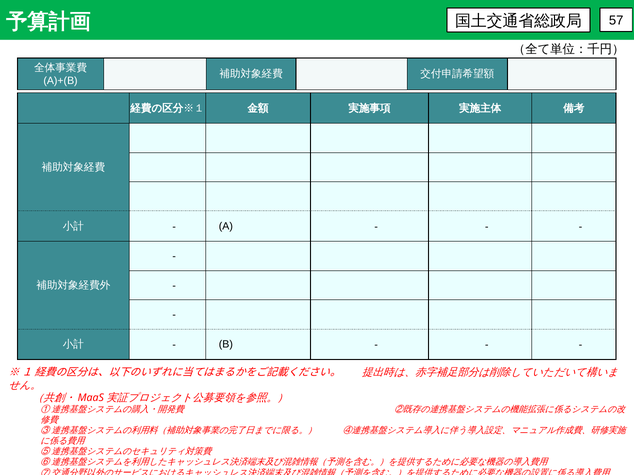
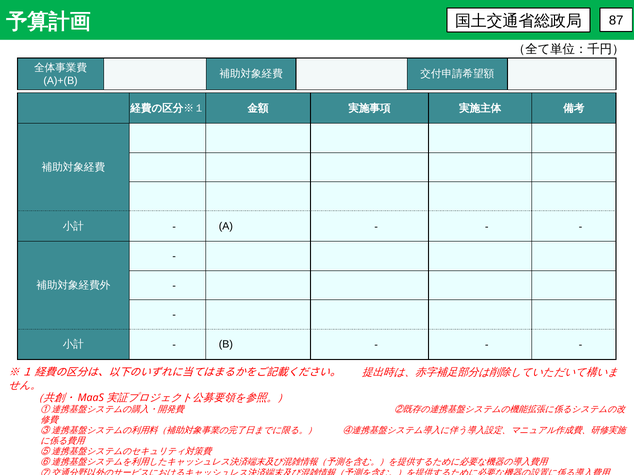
57: 57 -> 87
